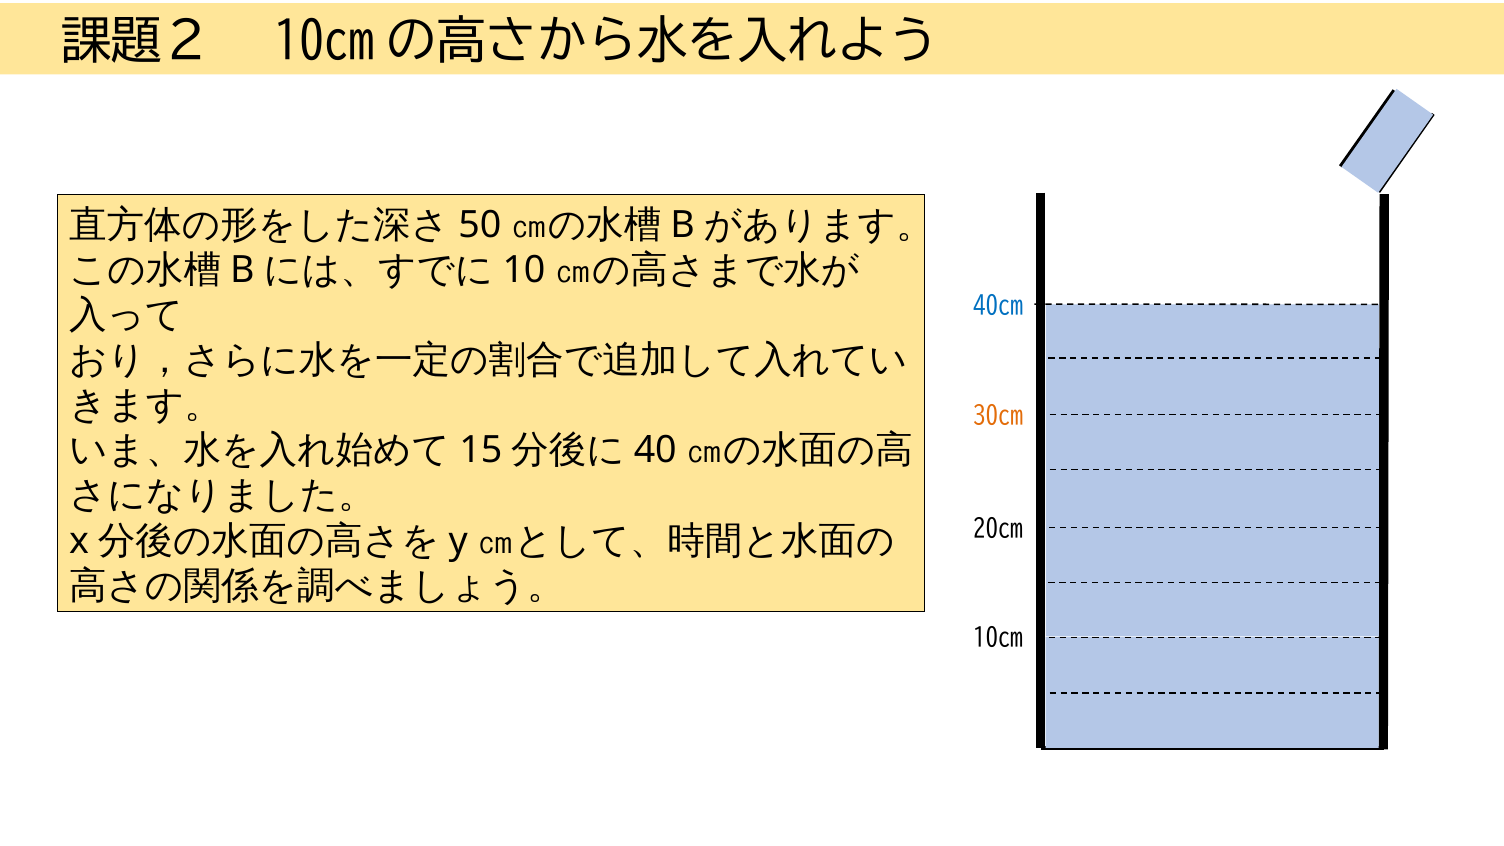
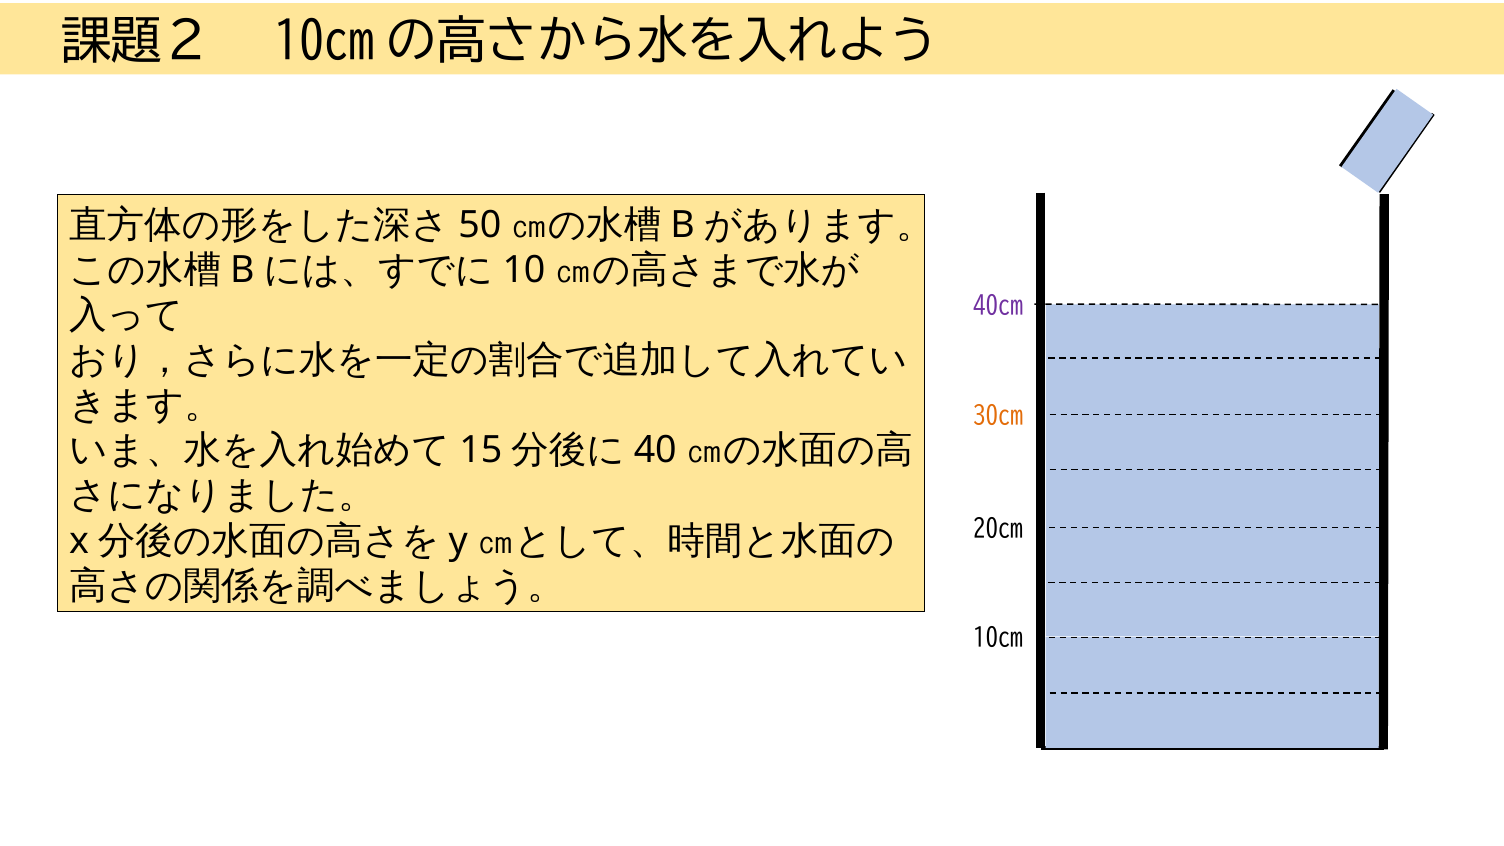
40cm colour: blue -> purple
